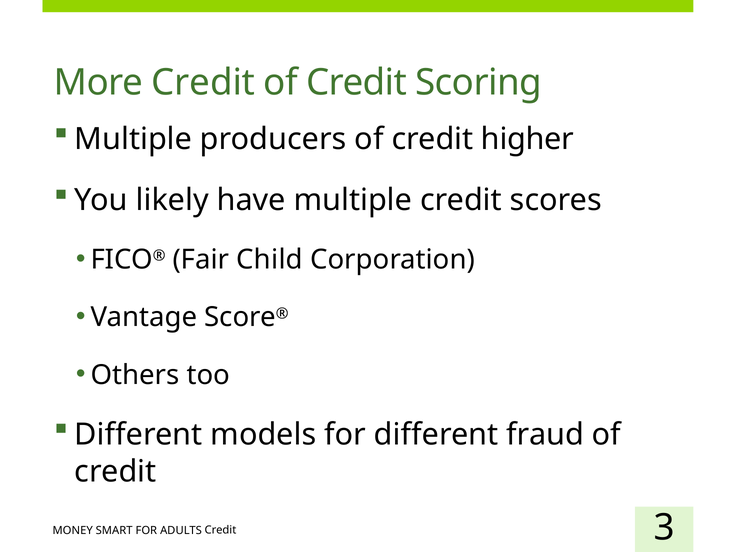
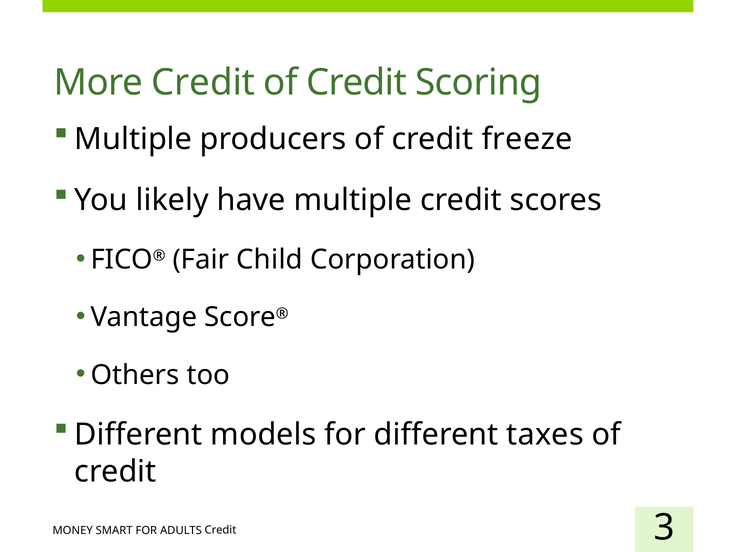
higher: higher -> freeze
fraud: fraud -> taxes
